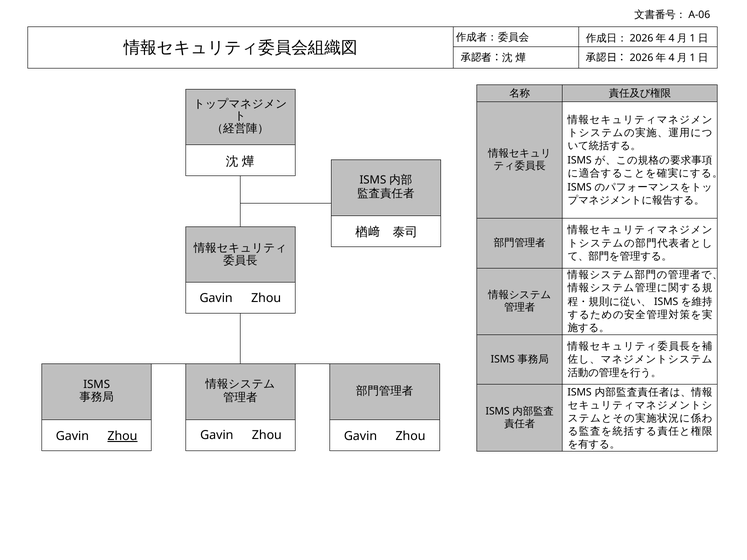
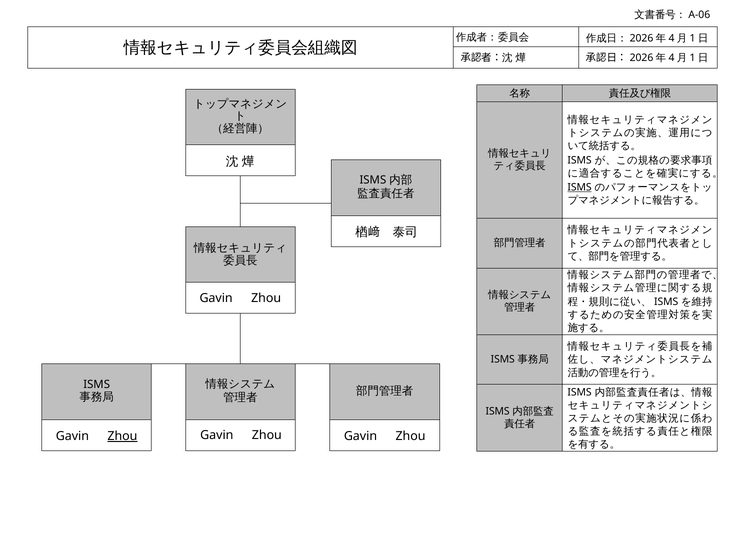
ISMS at (580, 187) underline: none -> present
